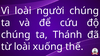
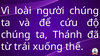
từ loài: loài -> trái
